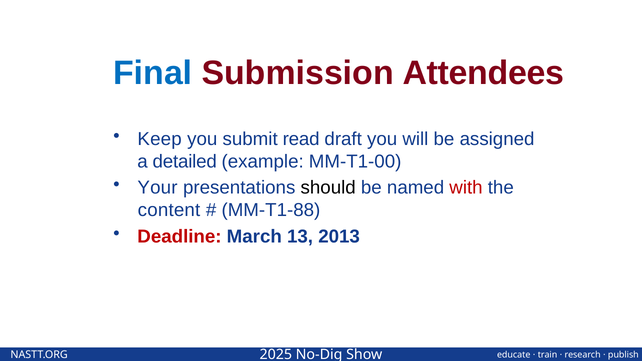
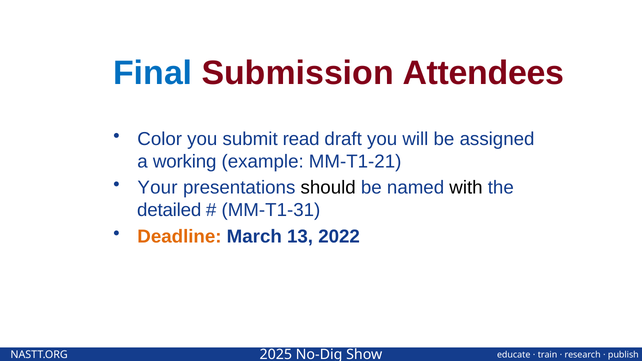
Keep: Keep -> Color
detailed: detailed -> working
MM-T1-00: MM-T1-00 -> MM-T1-21
with colour: red -> black
content: content -> detailed
MM-T1-88: MM-T1-88 -> MM-T1-31
Deadline colour: red -> orange
2013: 2013 -> 2022
